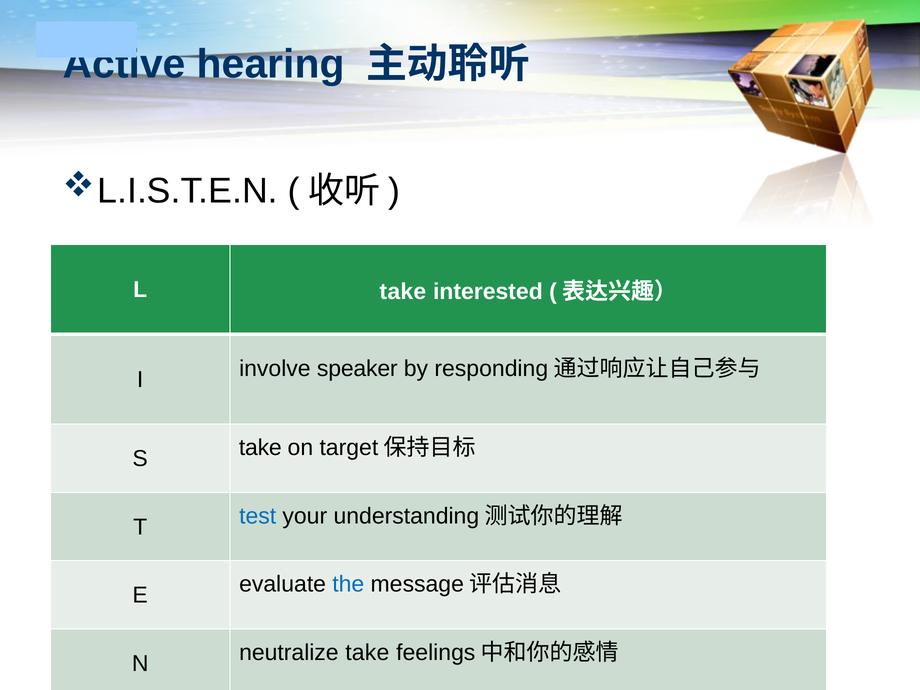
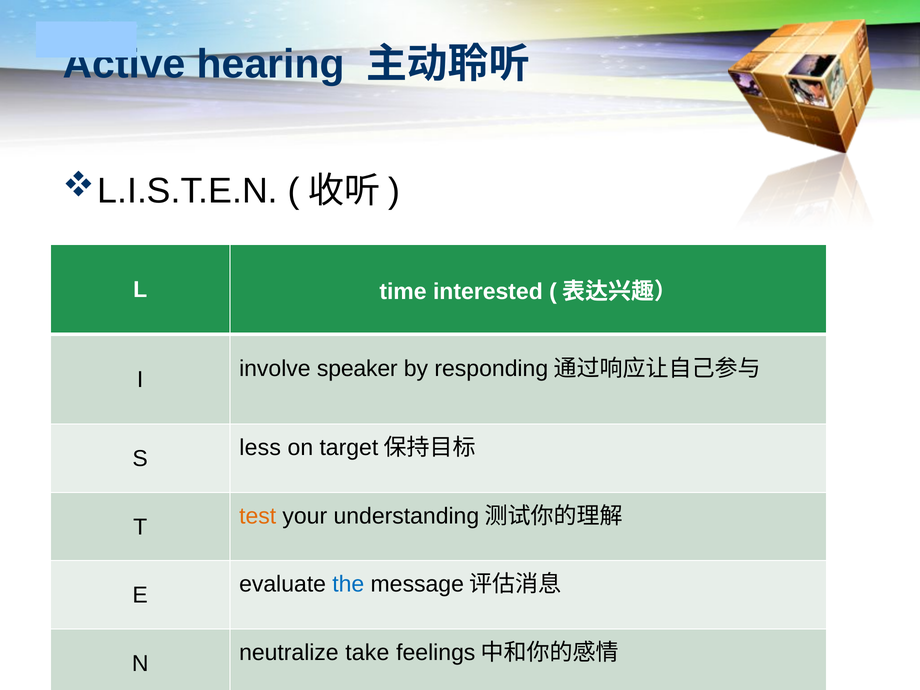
L take: take -> time
S take: take -> less
test colour: blue -> orange
